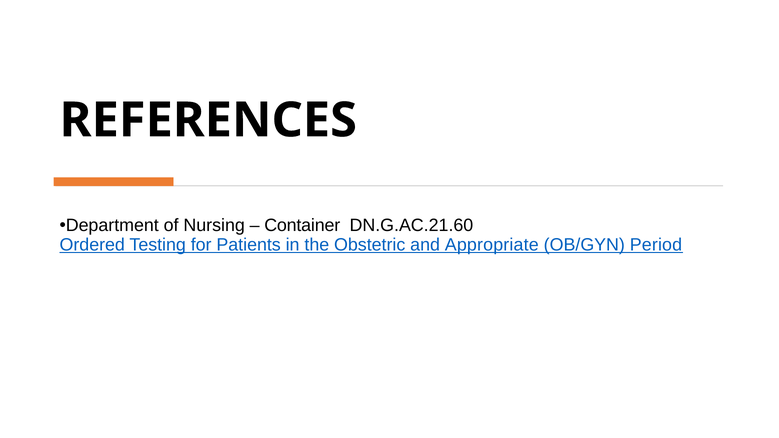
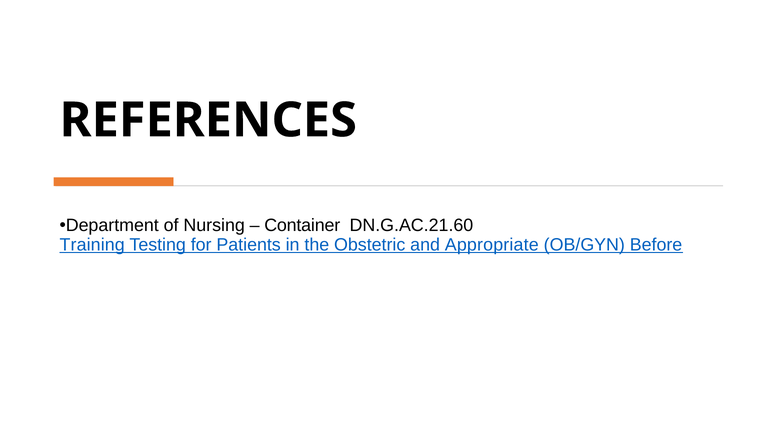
Ordered: Ordered -> Training
Period: Period -> Before
